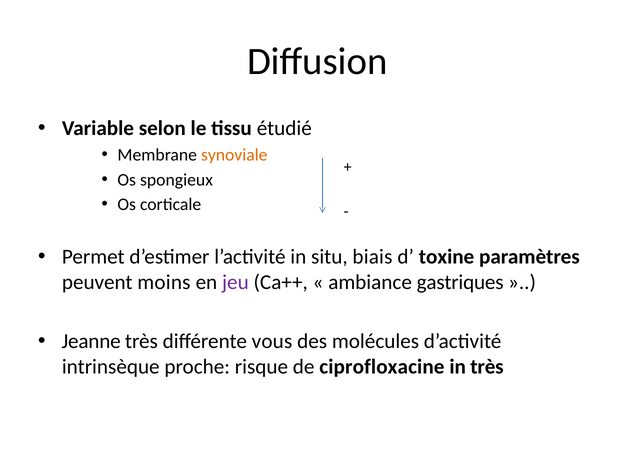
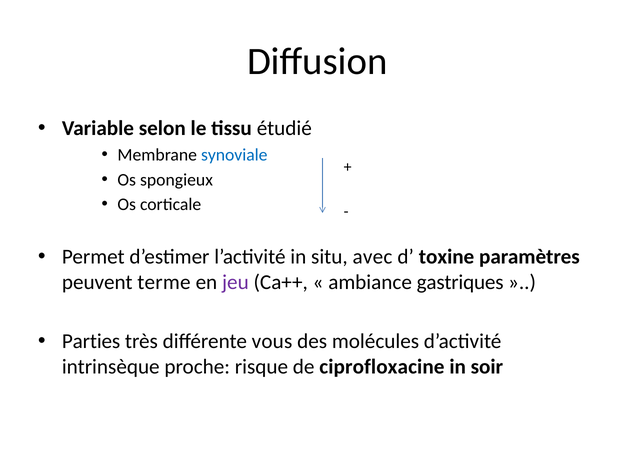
synoviale colour: orange -> blue
biais: biais -> avec
moins: moins -> terme
Jeanne: Jeanne -> Parties
in très: très -> soir
